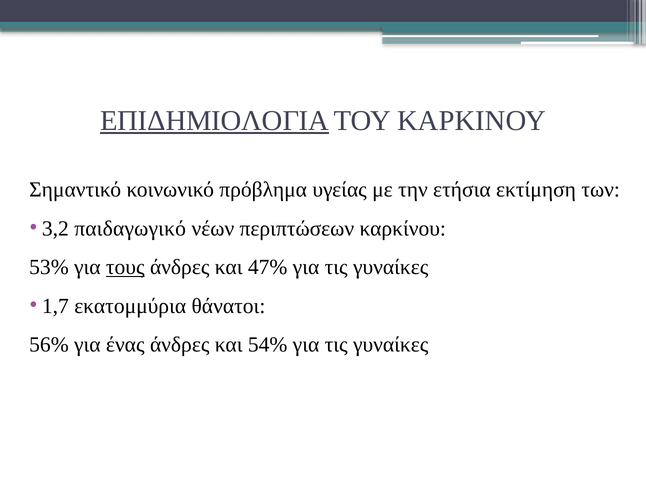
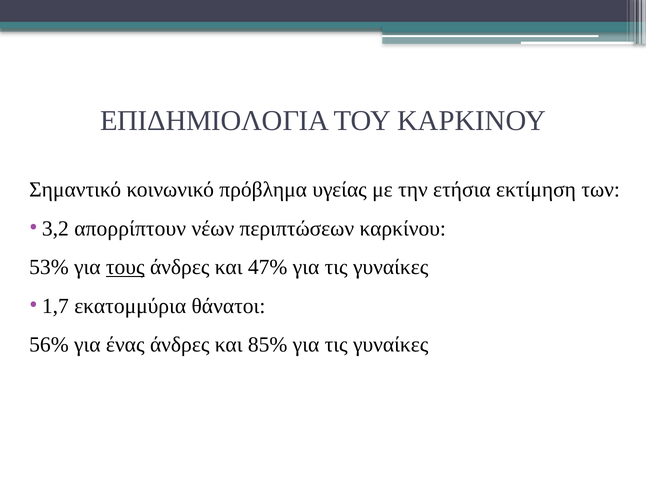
ΕΠΙΔΗΜΙΟΛΟΓΙΑ underline: present -> none
παιδαγωγικό: παιδαγωγικό -> απορρίπτουν
54%: 54% -> 85%
